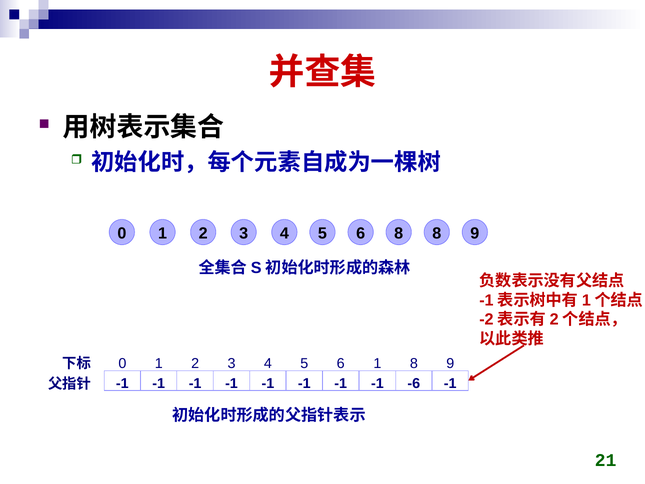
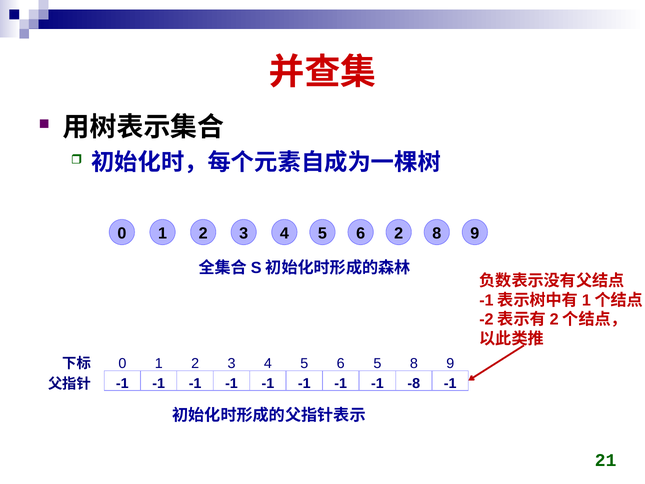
6 8: 8 -> 2
6 1: 1 -> 5
-6: -6 -> -8
